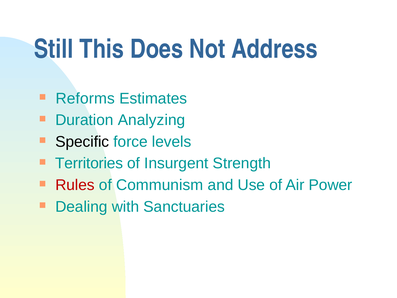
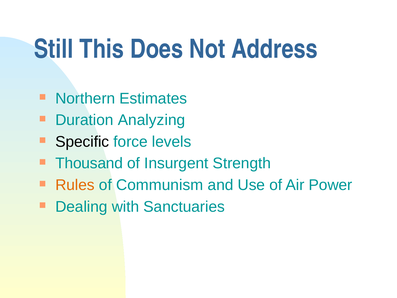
Reforms: Reforms -> Northern
Territories: Territories -> Thousand
Rules colour: red -> orange
